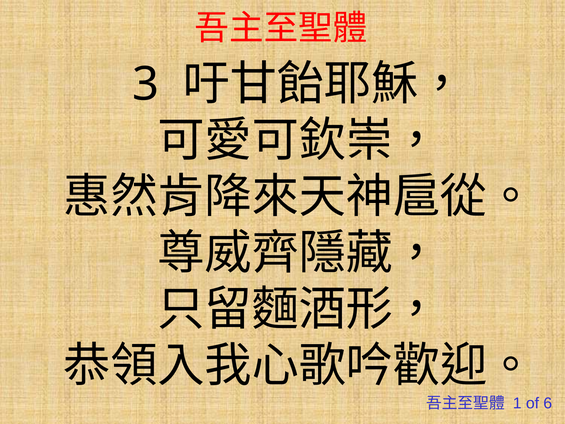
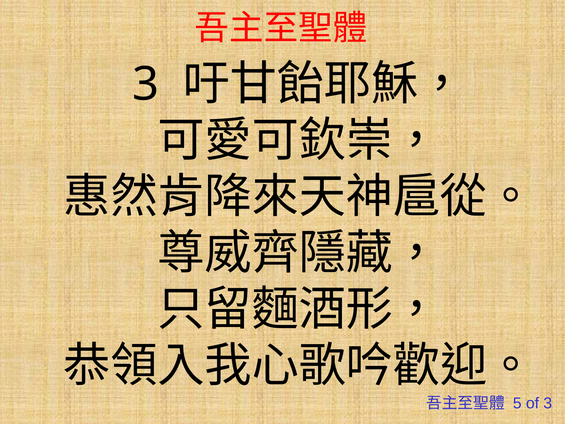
1: 1 -> 5
of 6: 6 -> 3
